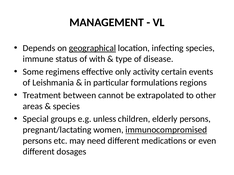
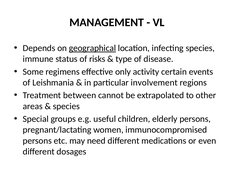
with: with -> risks
formulations: formulations -> involvement
unless: unless -> useful
immunocompromised underline: present -> none
